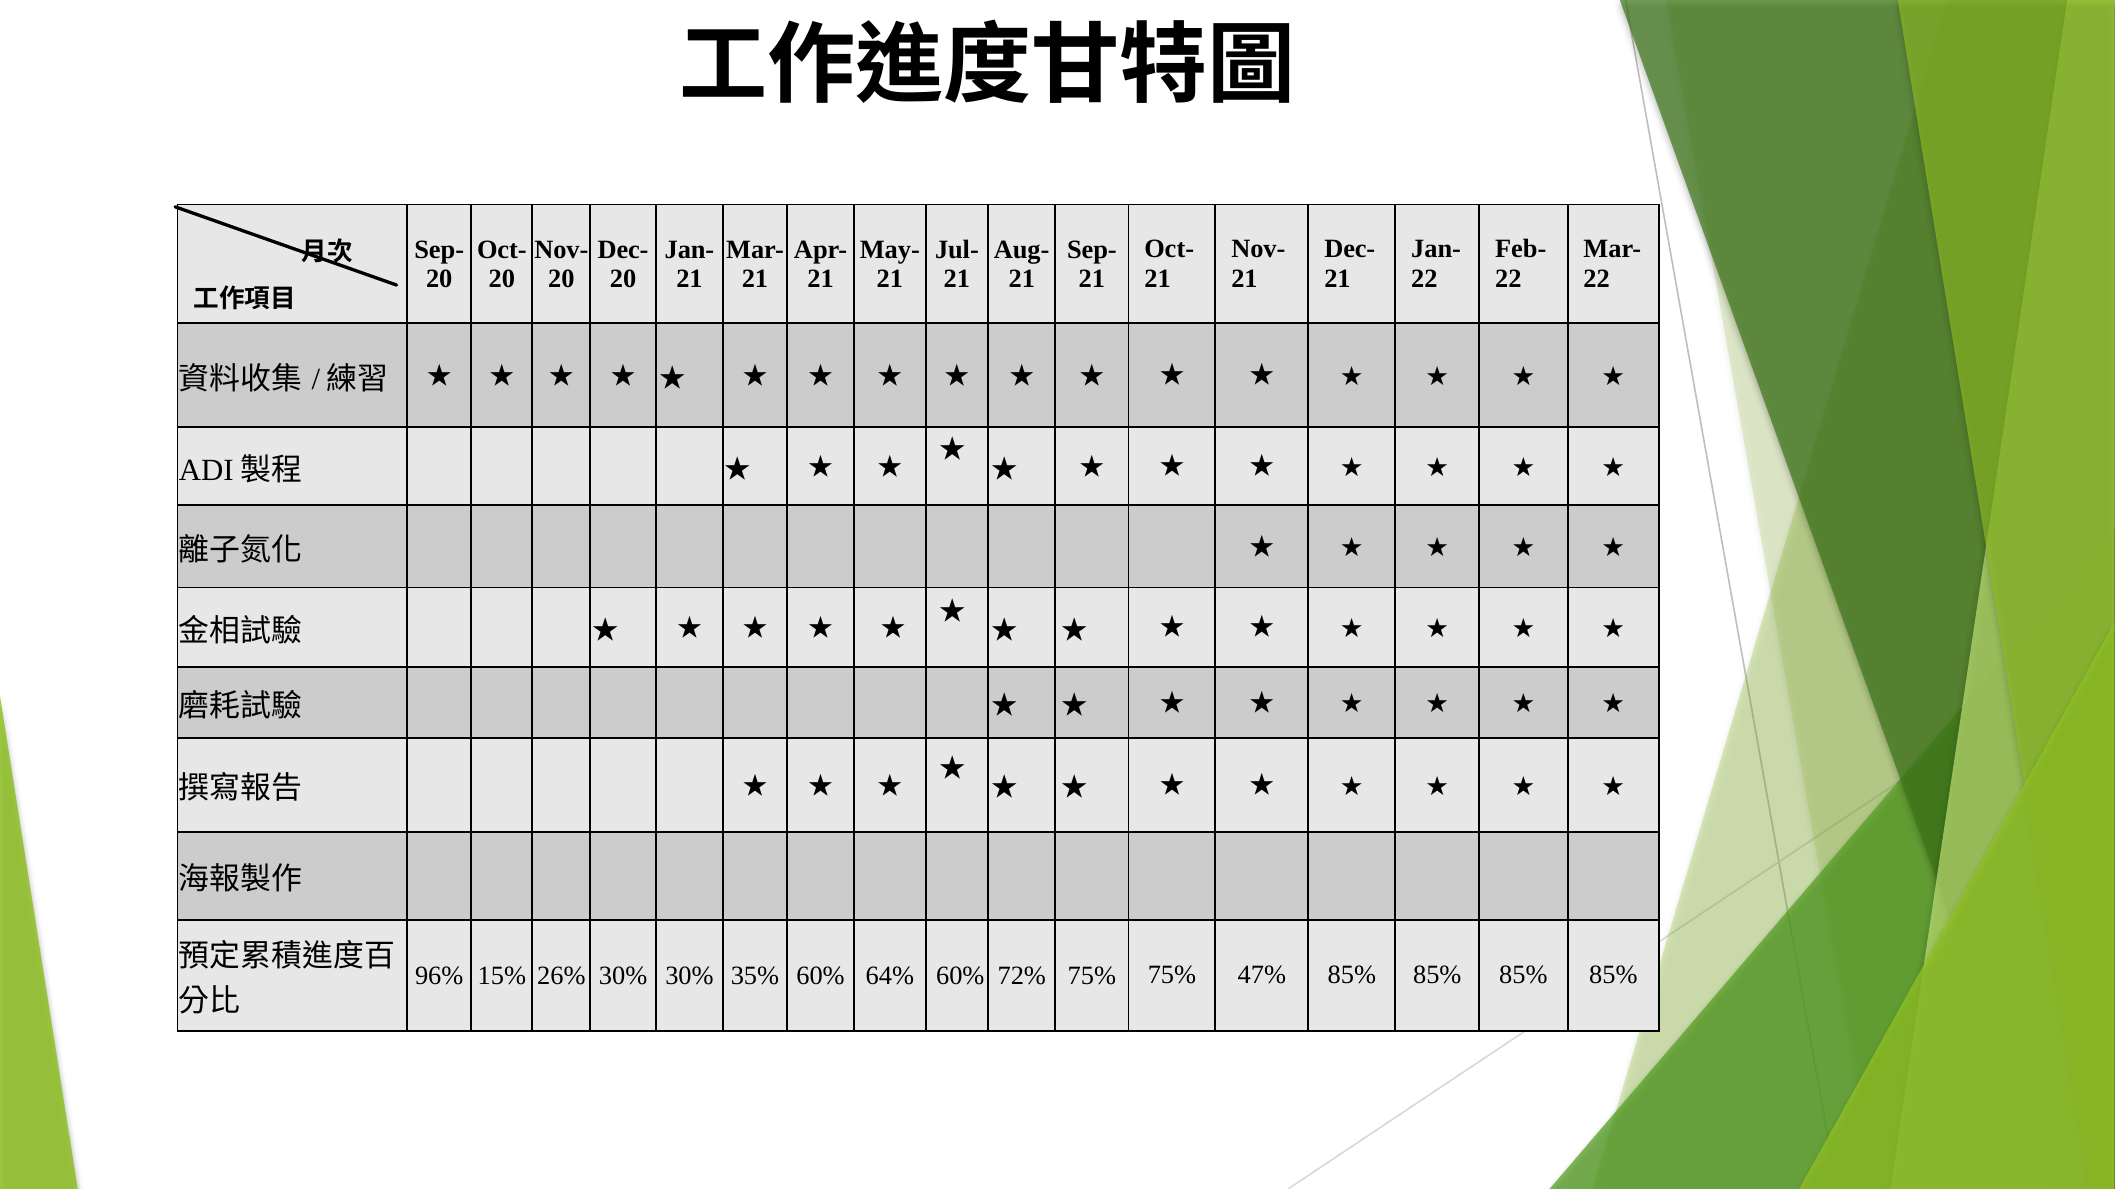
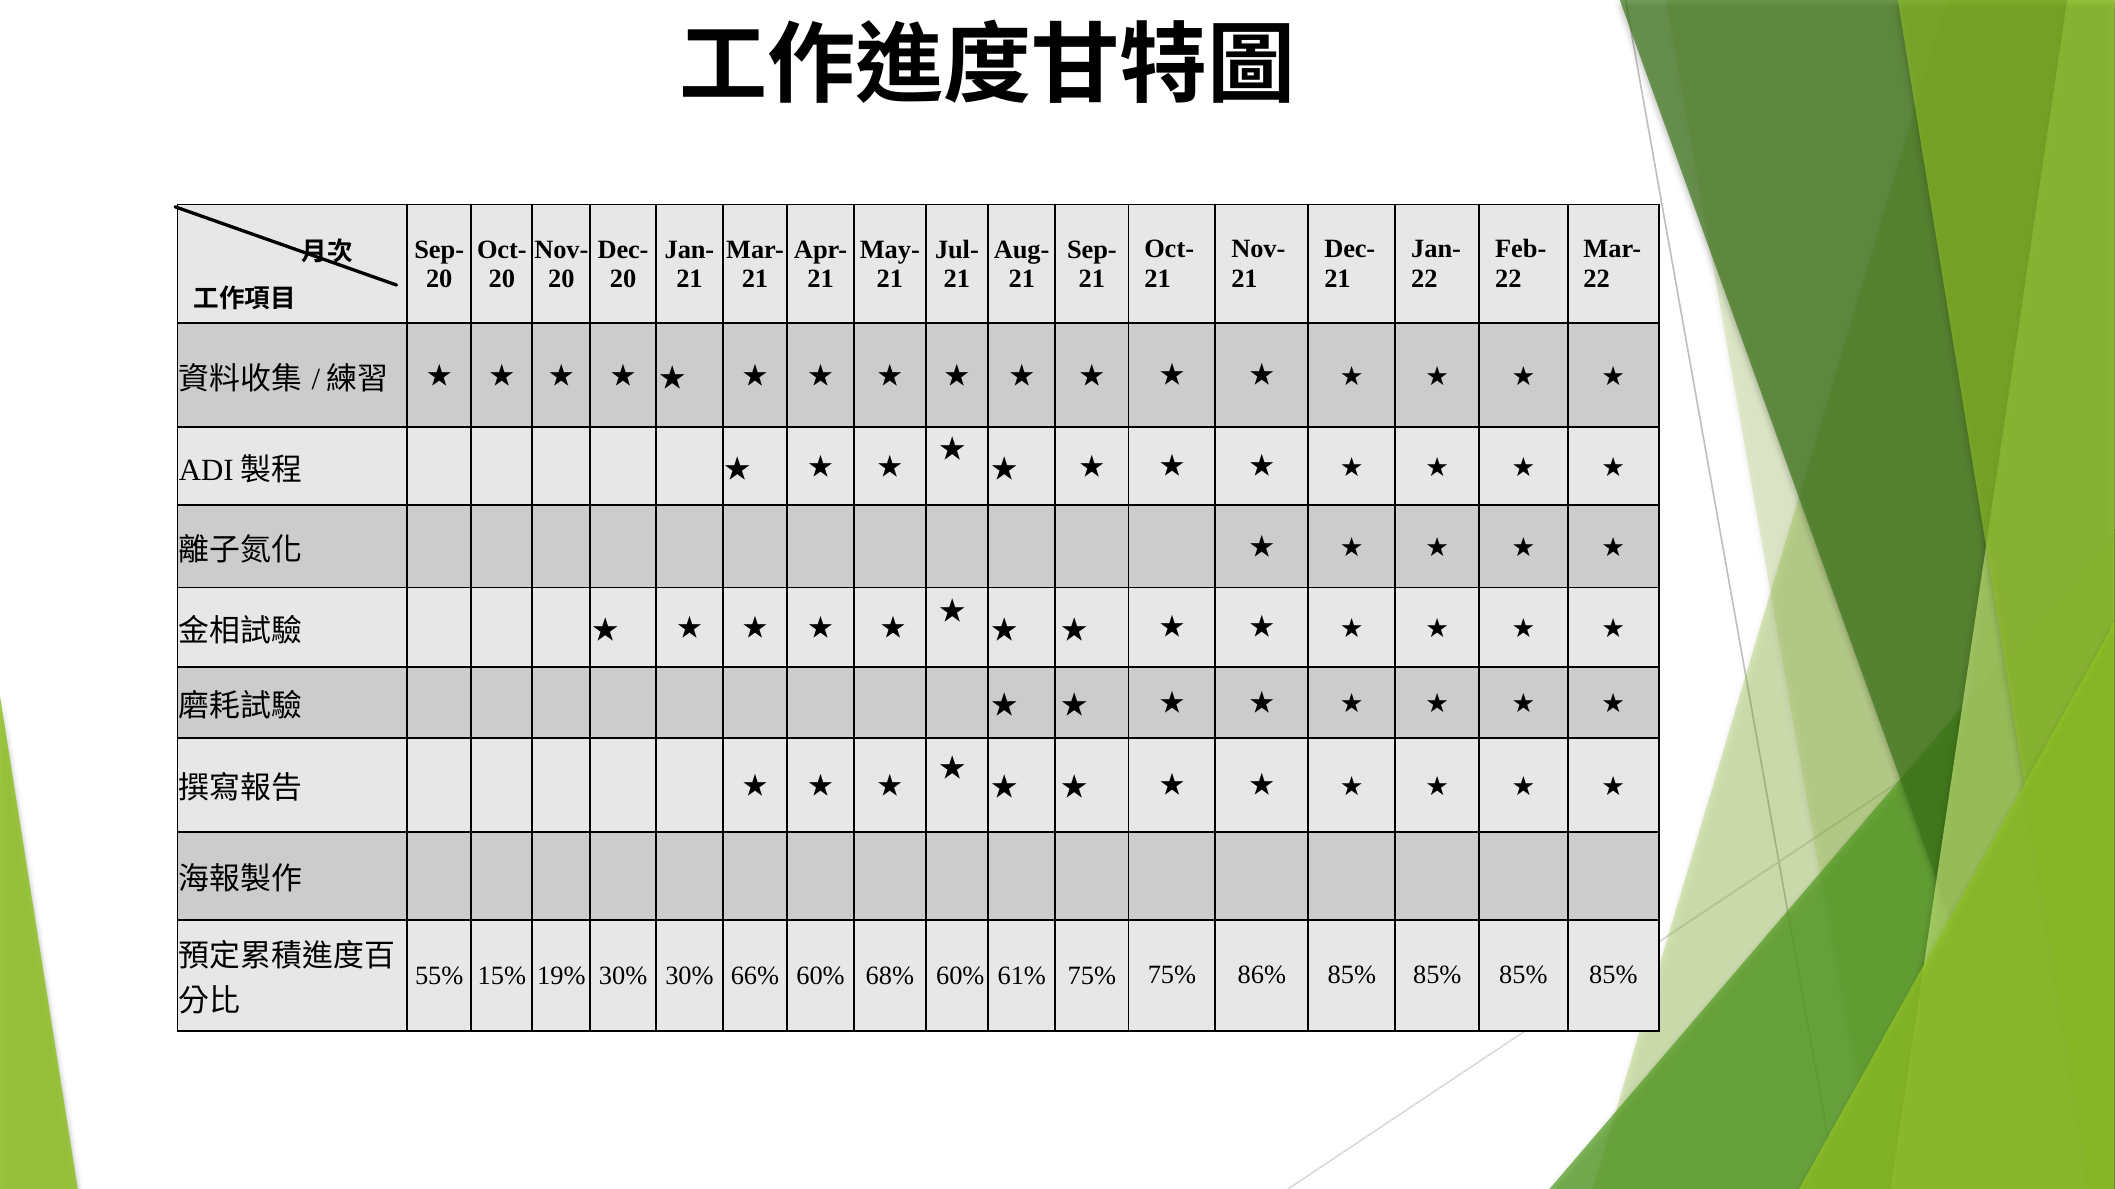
96%: 96% -> 55%
26%: 26% -> 19%
35%: 35% -> 66%
64%: 64% -> 68%
72%: 72% -> 61%
47%: 47% -> 86%
